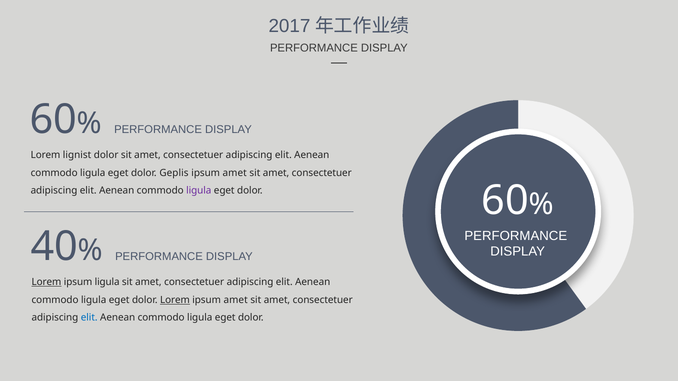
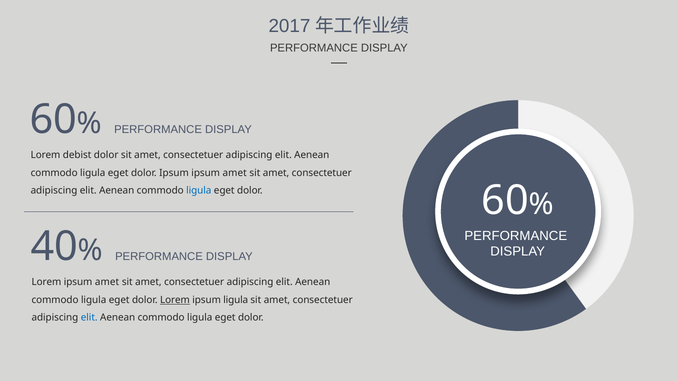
lignist: lignist -> debist
dolor Geplis: Geplis -> Ipsum
ligula at (199, 191) colour: purple -> blue
Lorem at (46, 282) underline: present -> none
ligula at (107, 282): ligula -> amet
amet at (236, 300): amet -> ligula
